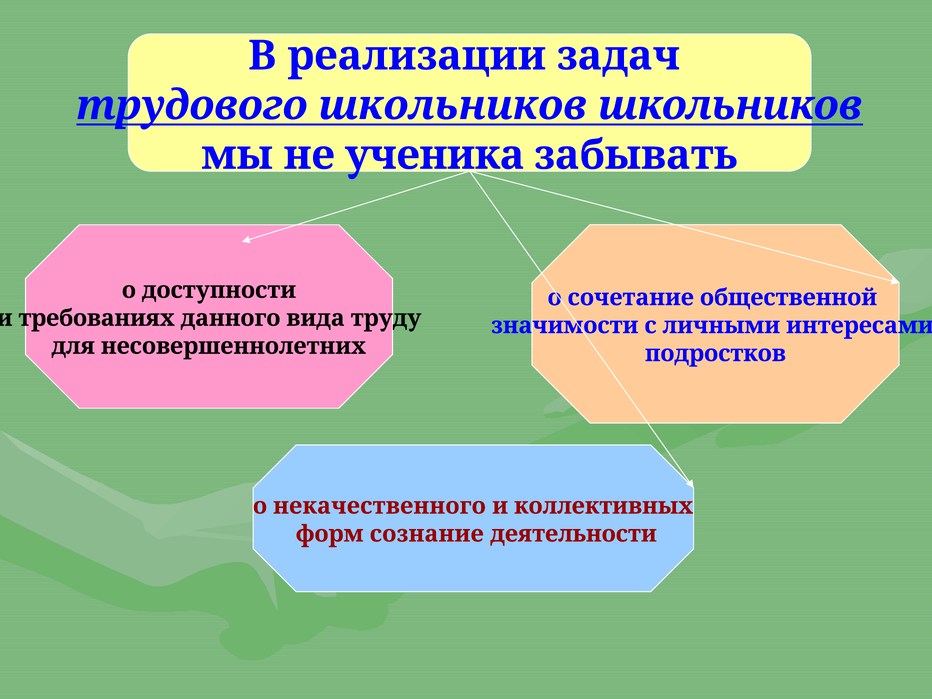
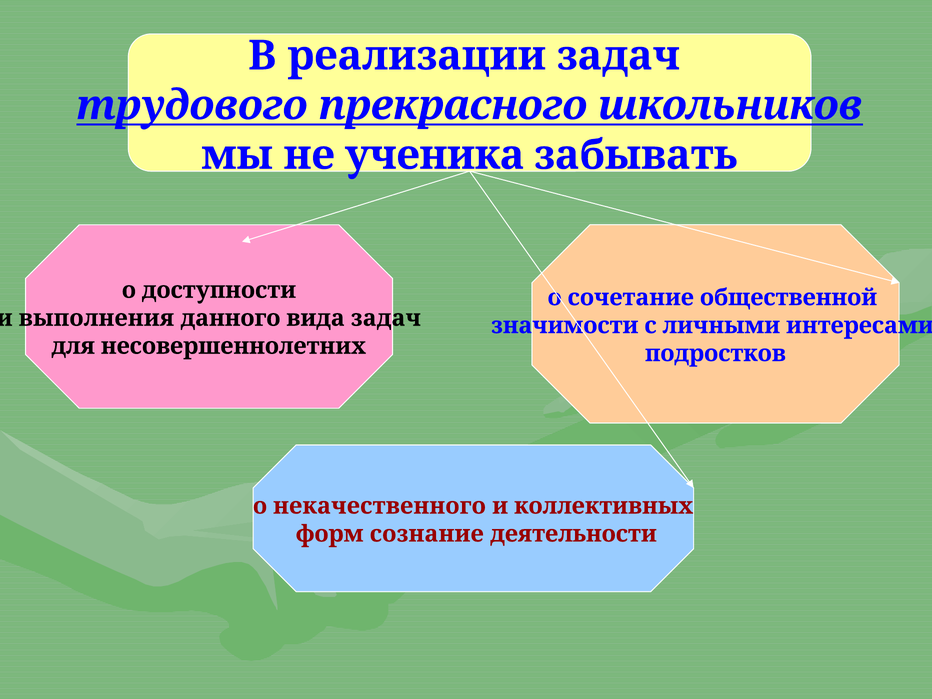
трудового школьников: школьников -> прекрасного
требованиях: требованиях -> выполнения
вида труду: труду -> задач
